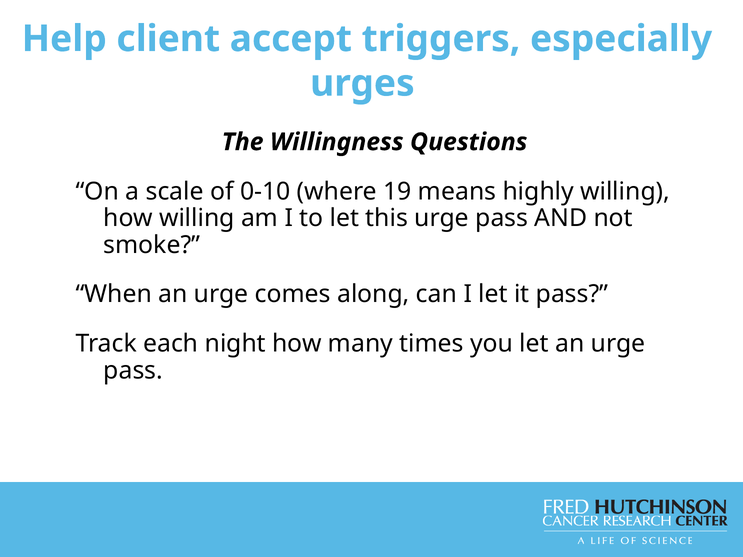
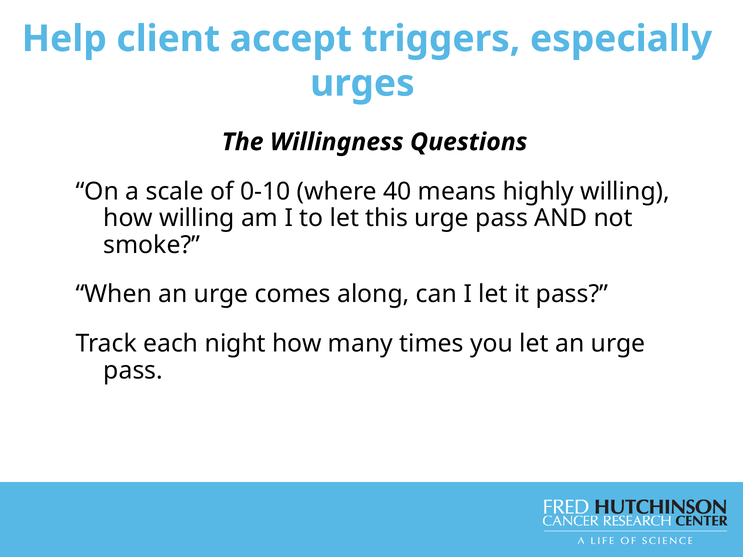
19: 19 -> 40
